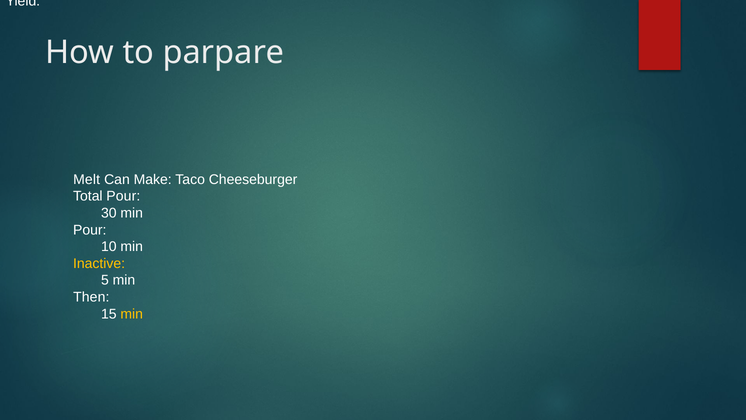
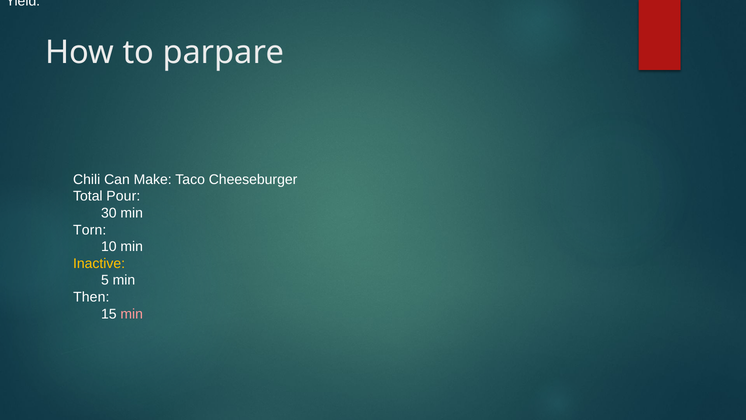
Melt: Melt -> Chili
Pour at (90, 230): Pour -> Torn
min at (132, 314) colour: yellow -> pink
